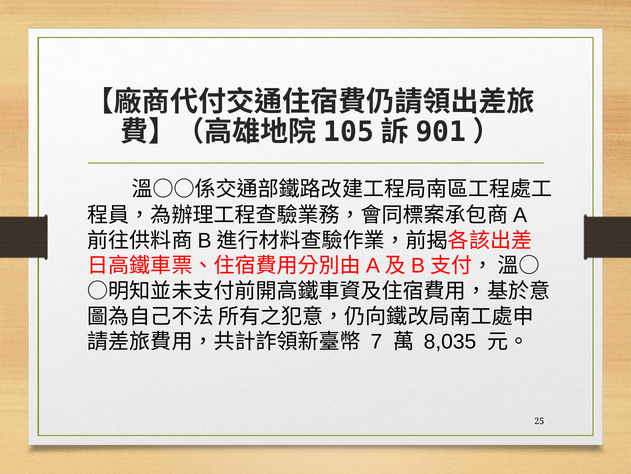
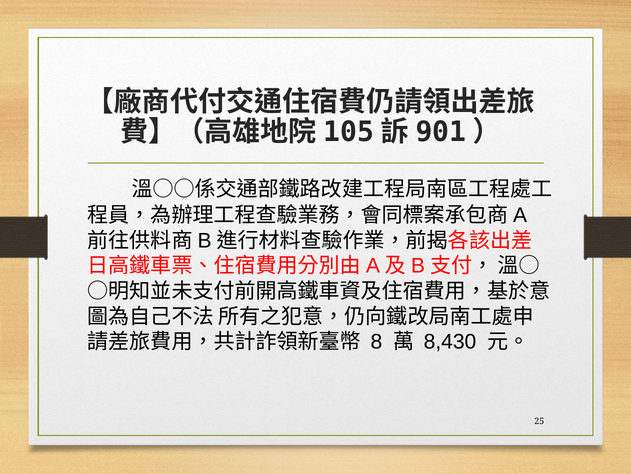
7: 7 -> 8
8,035: 8,035 -> 8,430
